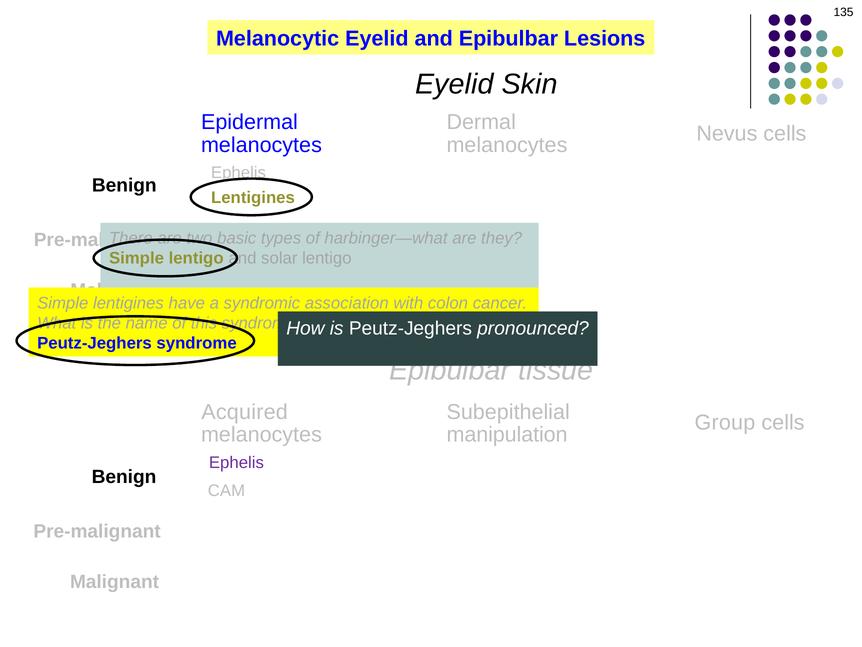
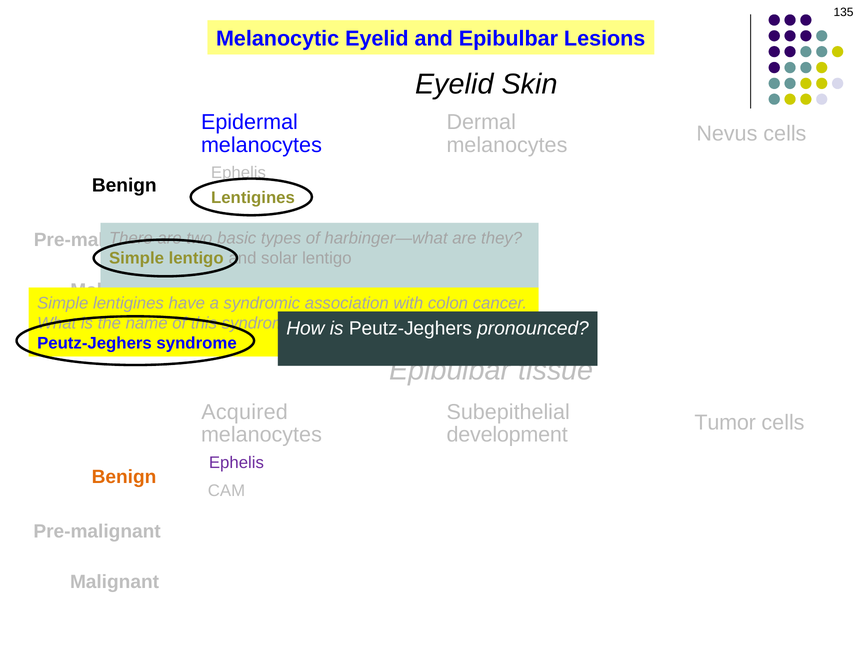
Group: Group -> Tumor
manipulation: manipulation -> development
Benign at (124, 477) colour: black -> orange
